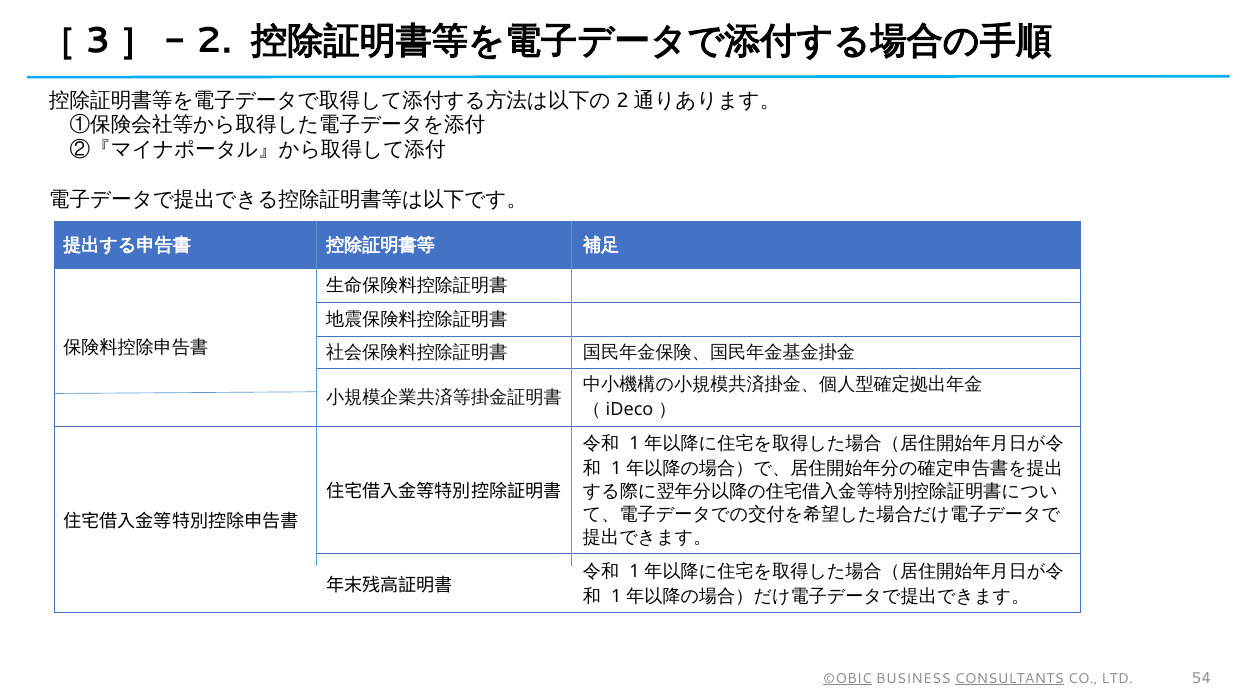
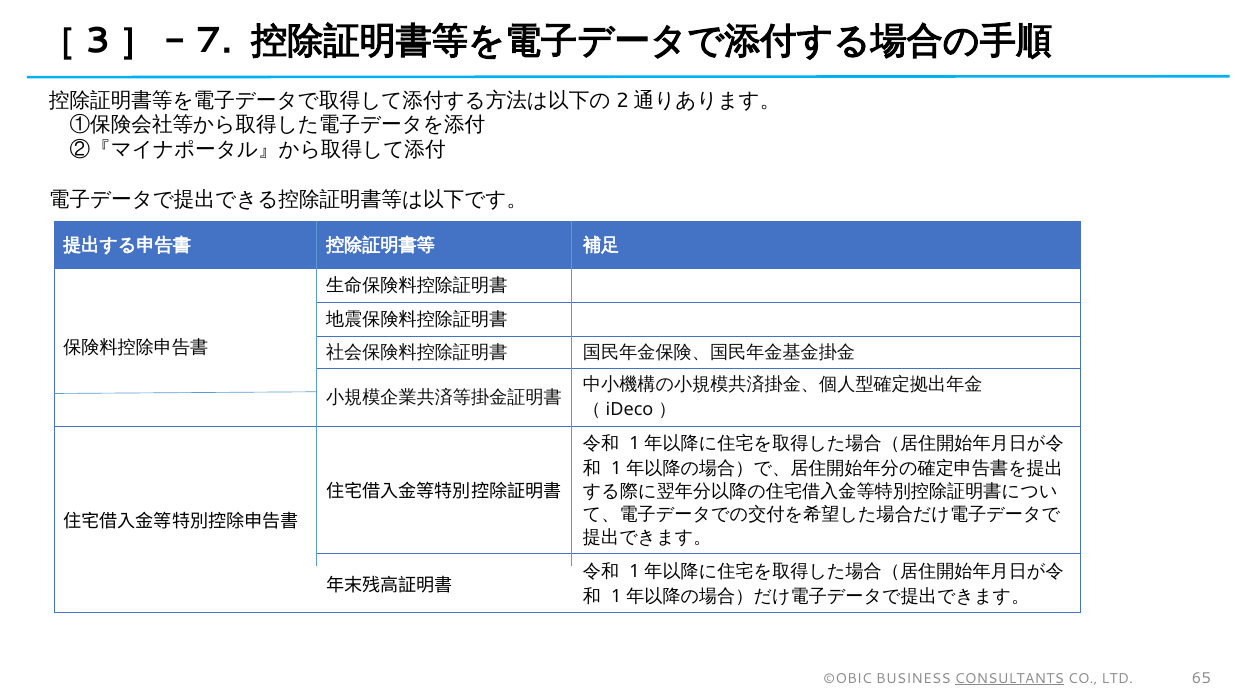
2: 2 -> 7
©OBIC underline: present -> none
54: 54 -> 65
